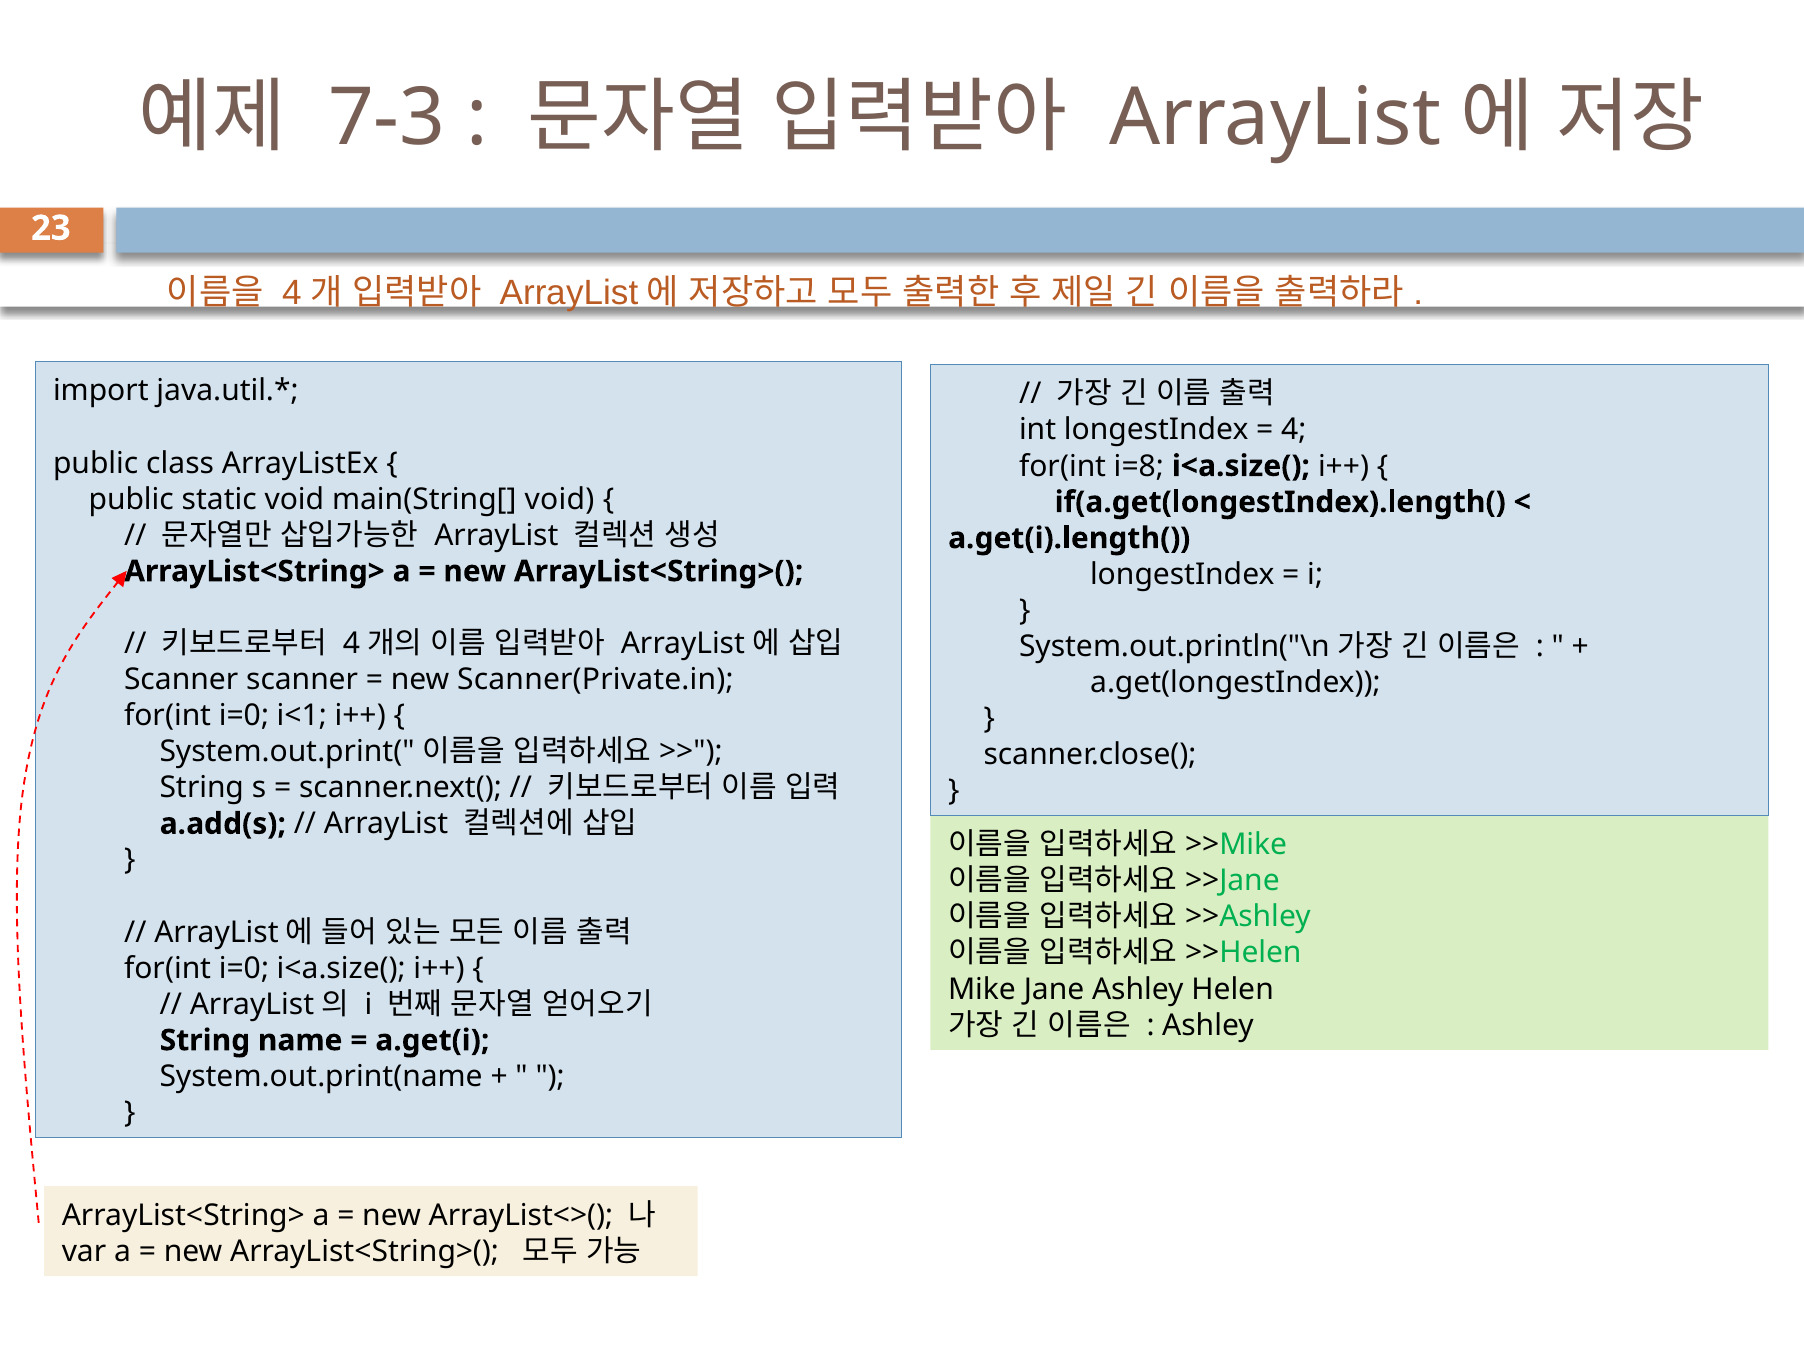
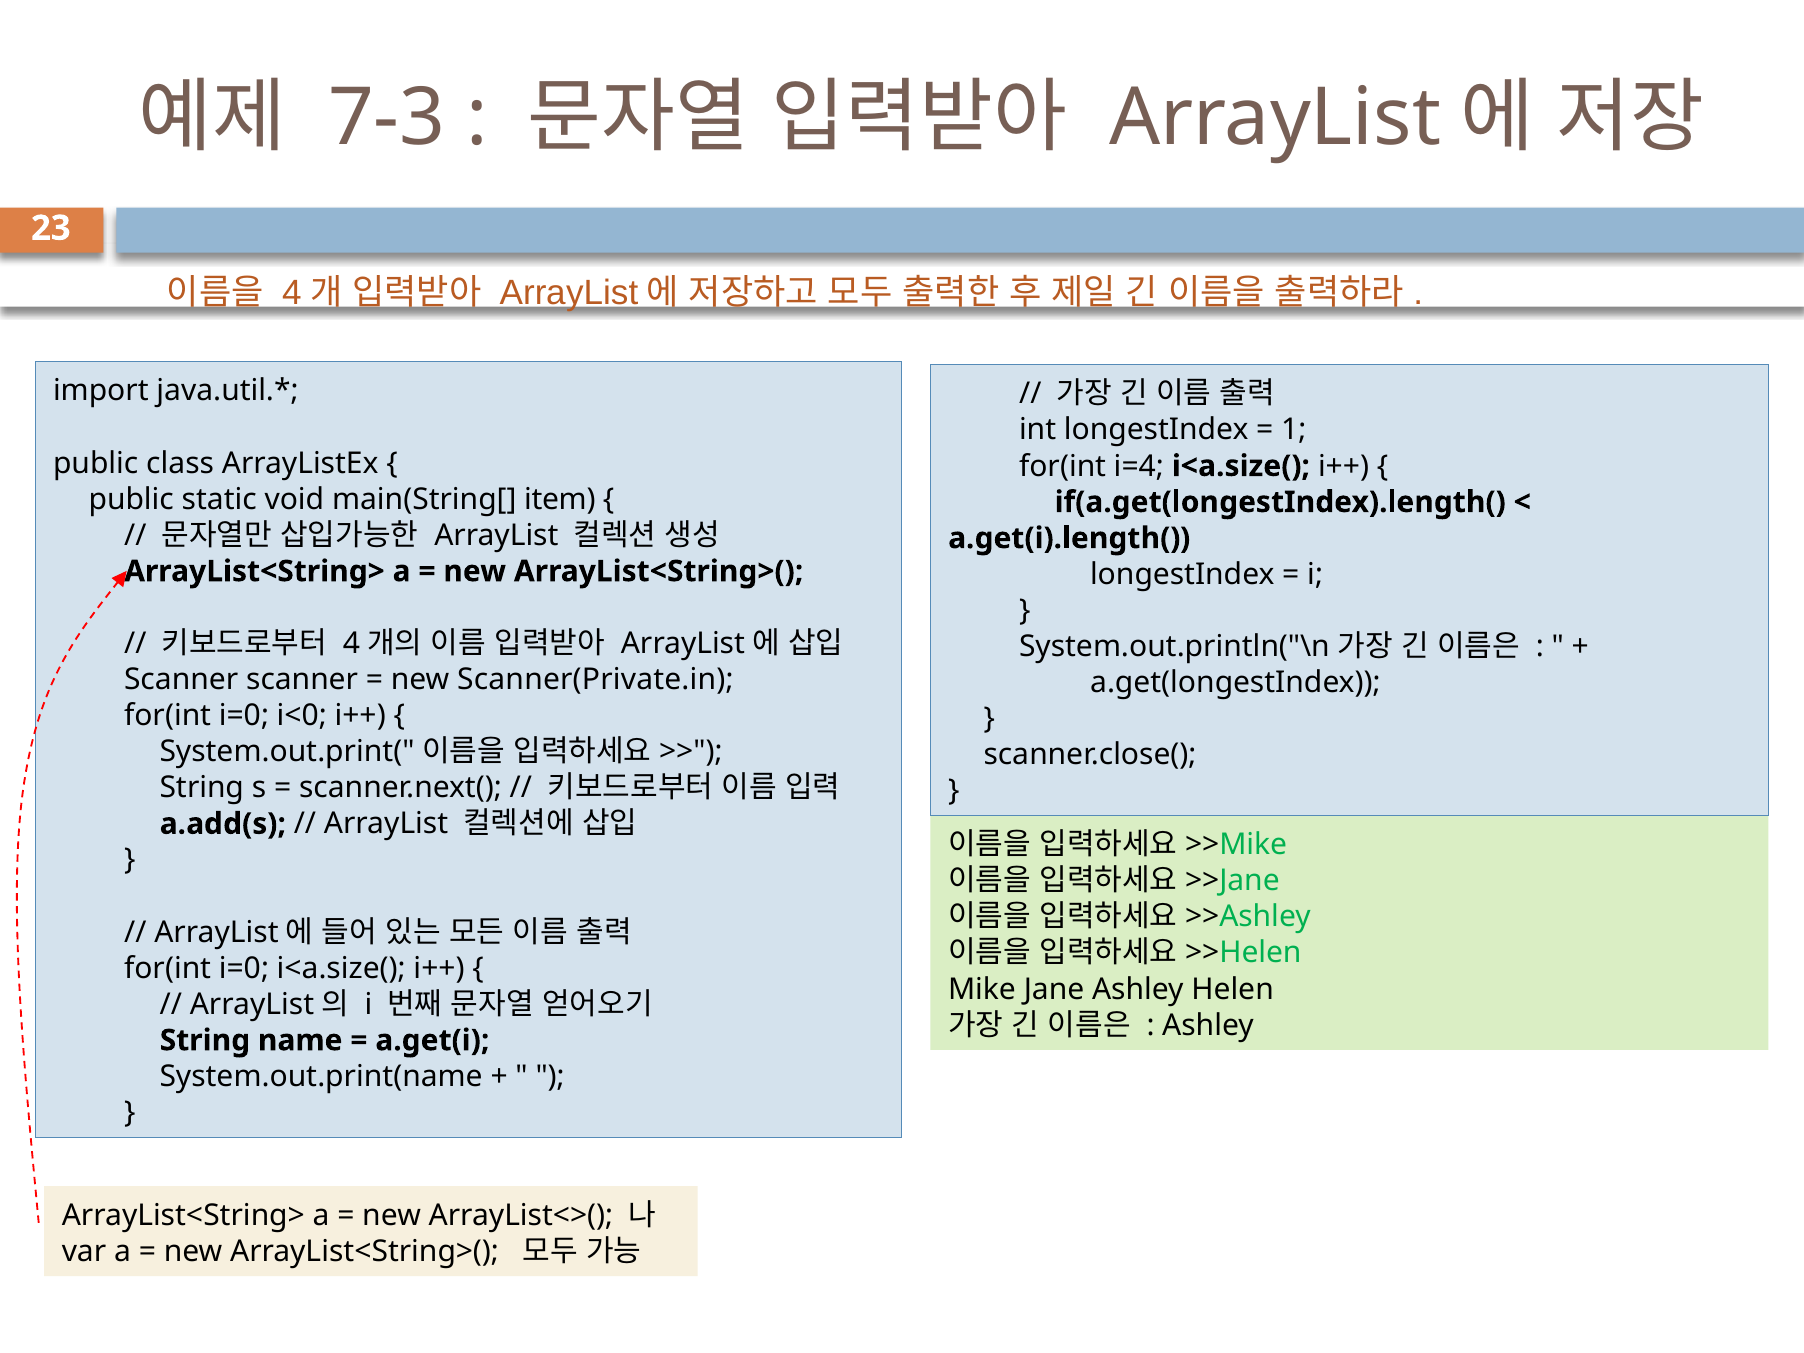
4: 4 -> 1
i=8: i=8 -> i=4
main(String[ void: void -> item
i<1: i<1 -> i<0
